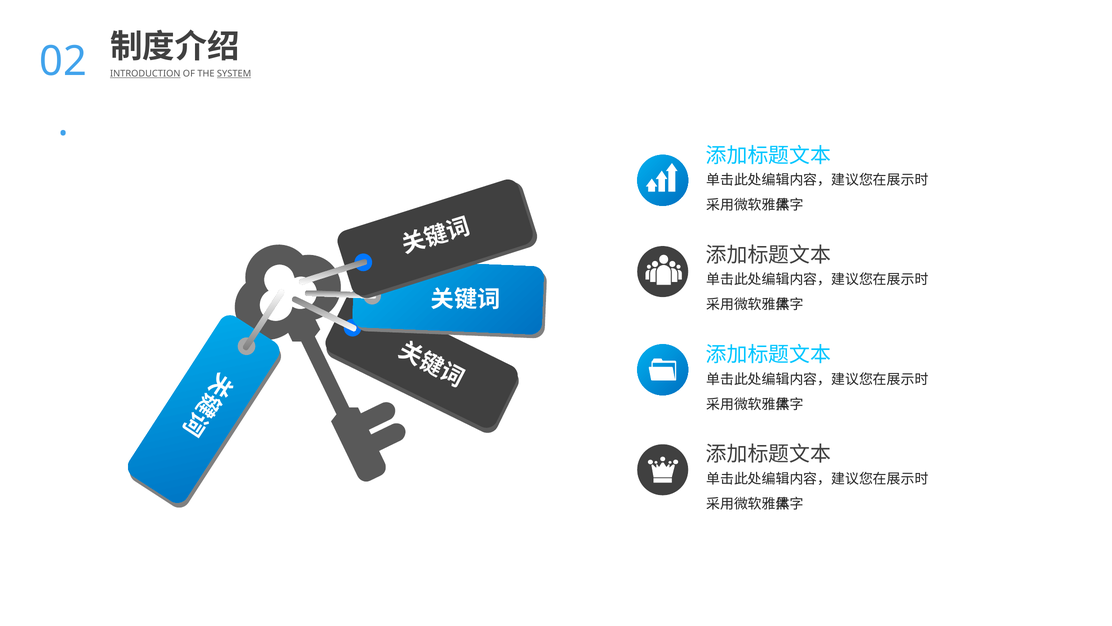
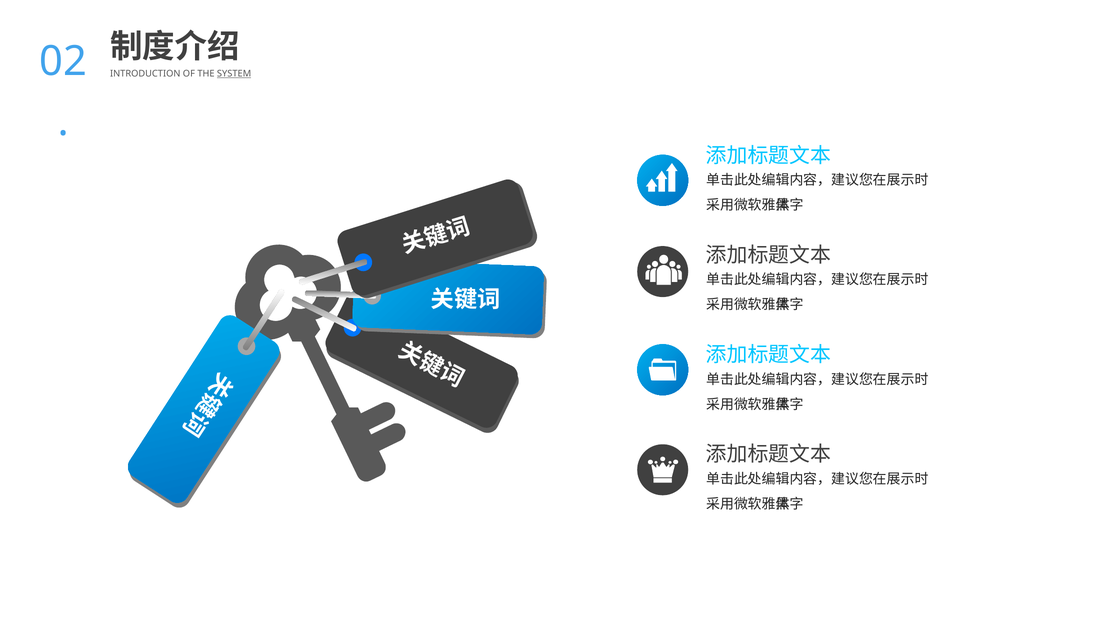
INTRODUCTION underline: present -> none
